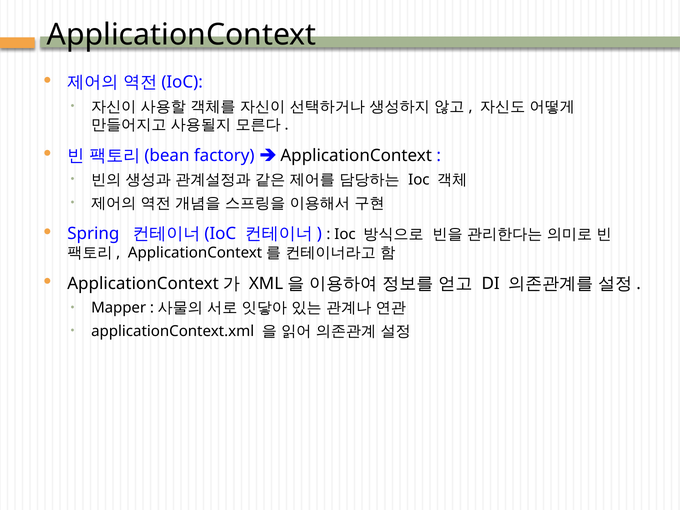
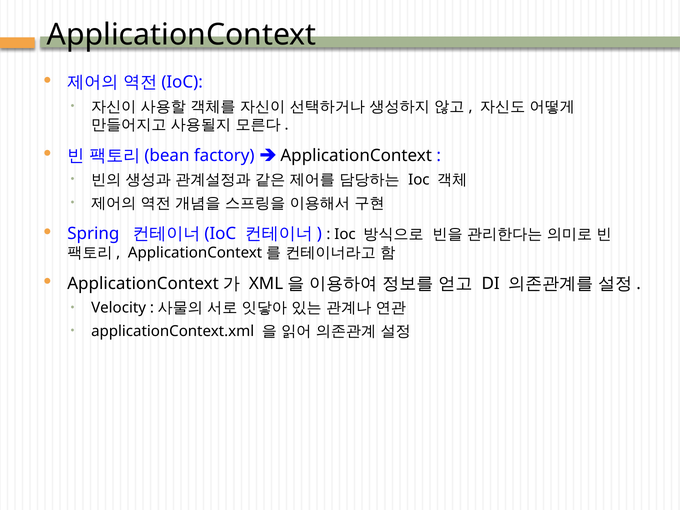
Mapper: Mapper -> Velocity
